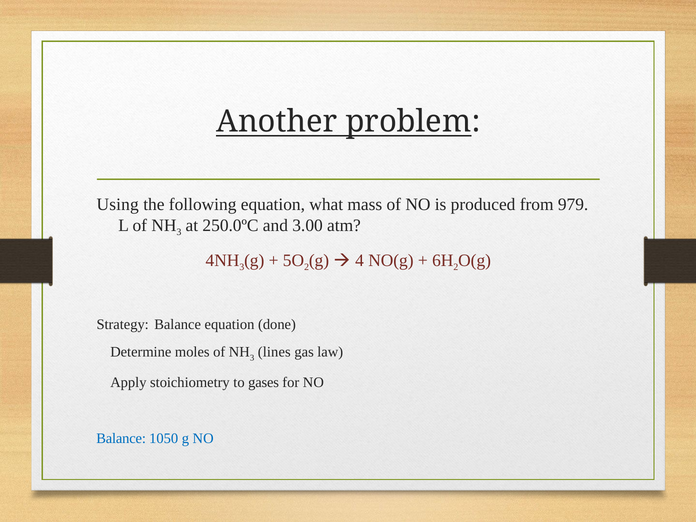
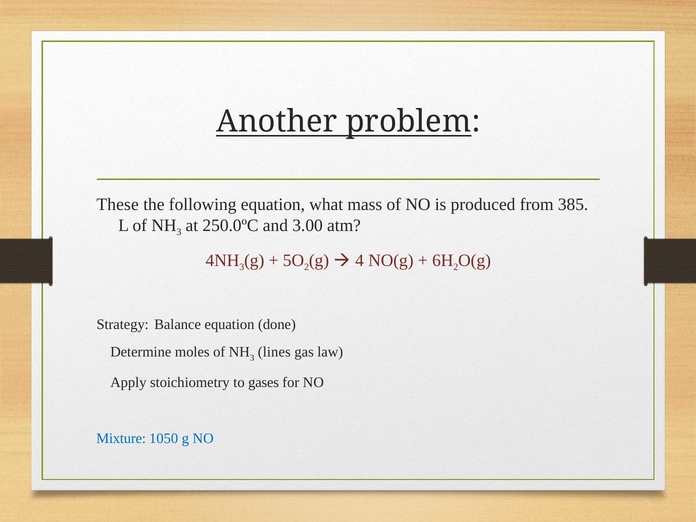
Using: Using -> These
979: 979 -> 385
Balance at (121, 438): Balance -> Mixture
